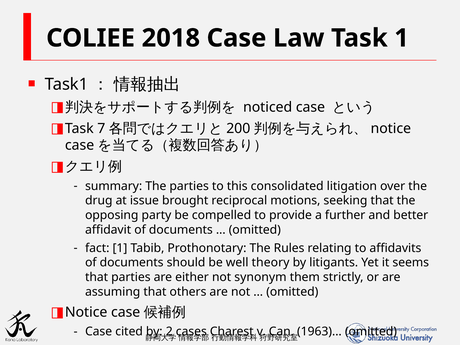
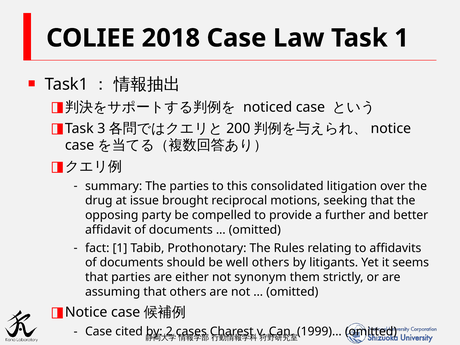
7: 7 -> 3
well theory: theory -> others
1963: 1963 -> 1999
